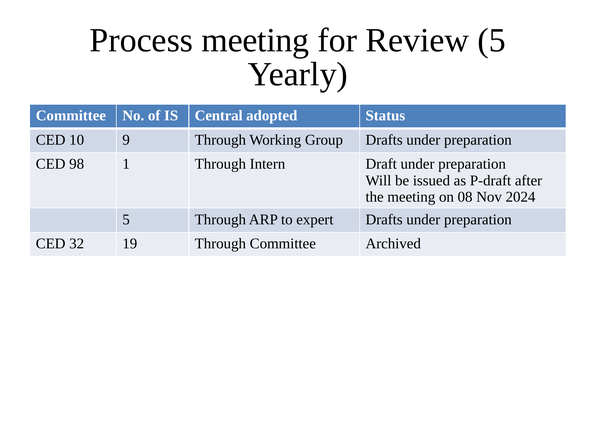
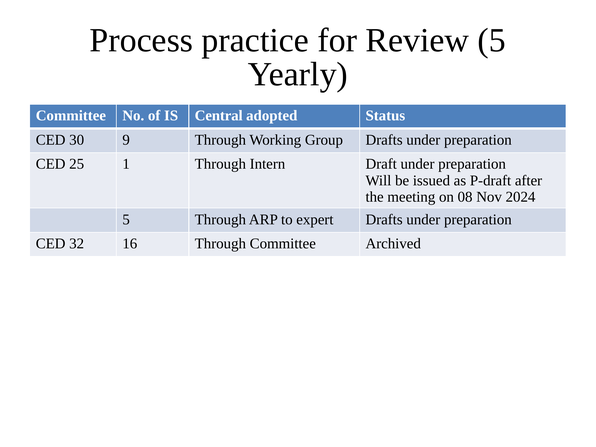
Process meeting: meeting -> practice
10: 10 -> 30
98: 98 -> 25
19: 19 -> 16
